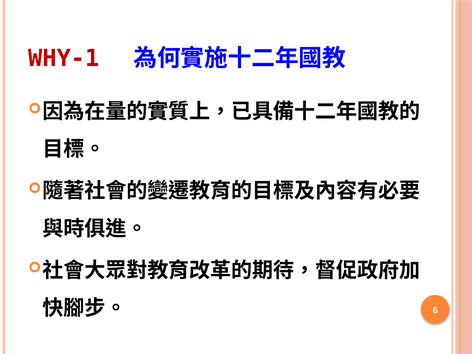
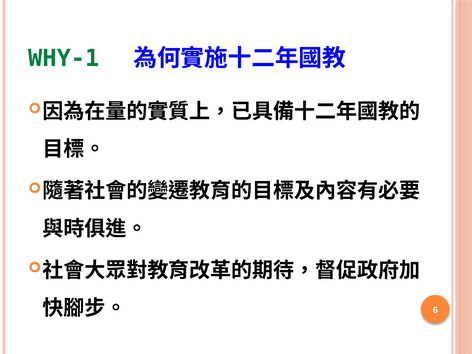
WHY-1 colour: red -> green
